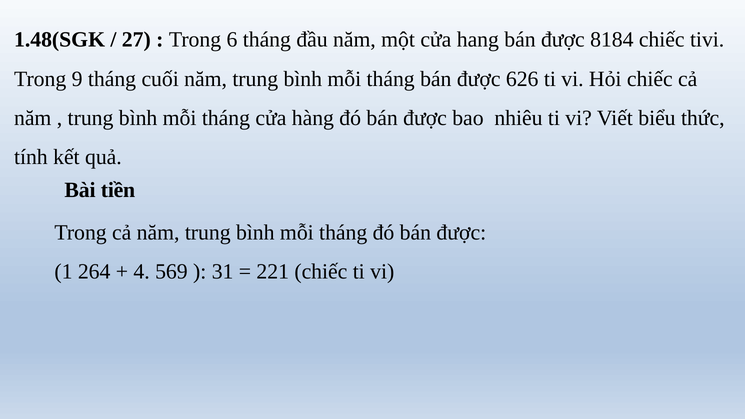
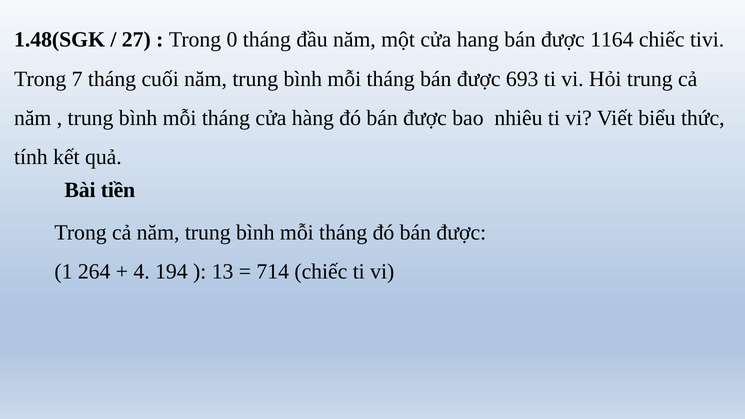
6: 6 -> 0
8184: 8184 -> 1164
9: 9 -> 7
626: 626 -> 693
Hỏi chiếc: chiếc -> trung
569: 569 -> 194
31: 31 -> 13
221: 221 -> 714
